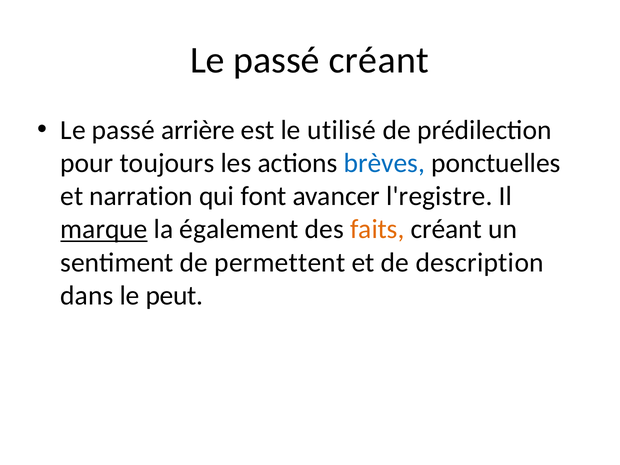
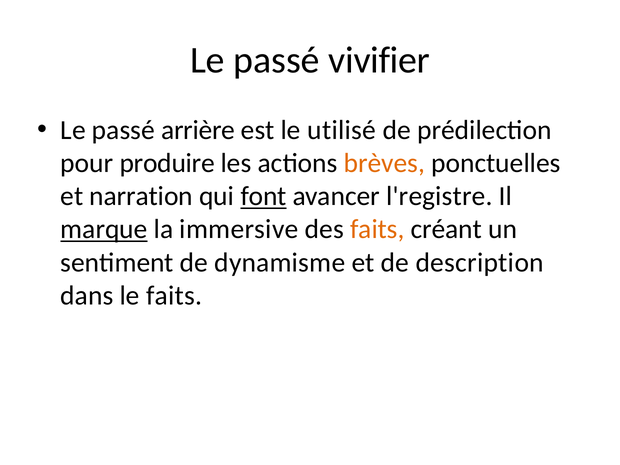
passé créant: créant -> vivifier
toujours: toujours -> produire
brèves colour: blue -> orange
font underline: none -> present
également: également -> immersive
permettent: permettent -> dynamisme
le peut: peut -> faits
